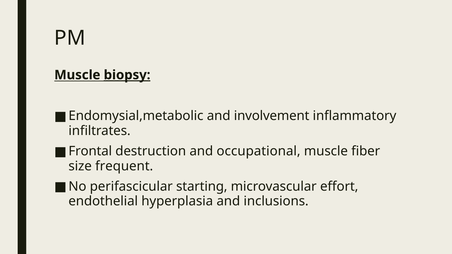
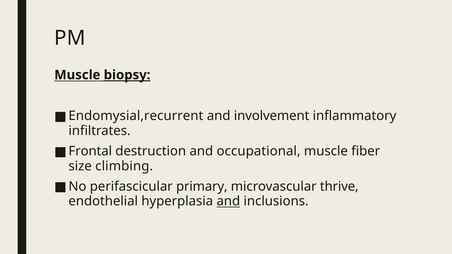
Endomysial,metabolic: Endomysial,metabolic -> Endomysial,recurrent
frequent: frequent -> climbing
starting: starting -> primary
effort: effort -> thrive
and at (228, 202) underline: none -> present
